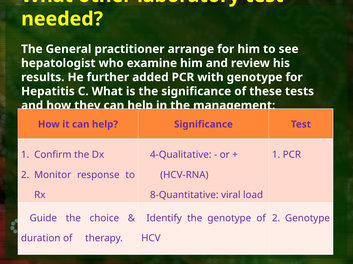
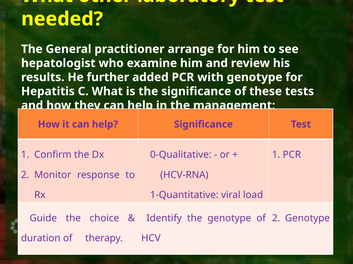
4-Qualitative: 4-Qualitative -> 0-Qualitative
8-Quantitative: 8-Quantitative -> 1-Quantitative
